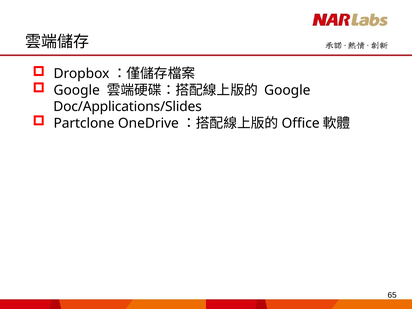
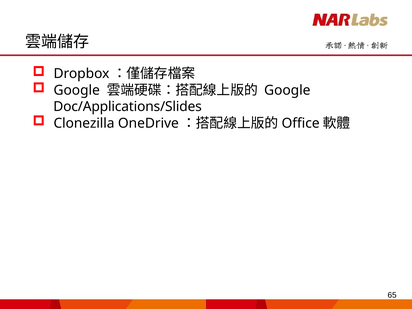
Partclone: Partclone -> Clonezilla
